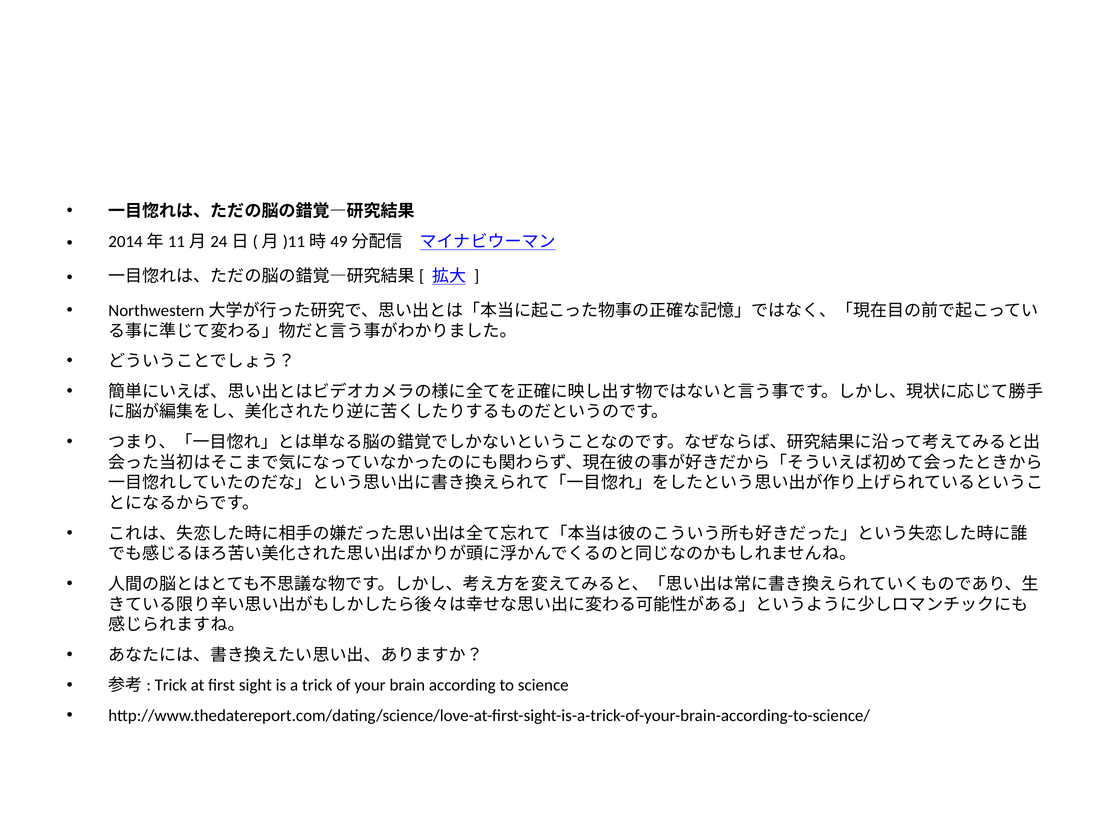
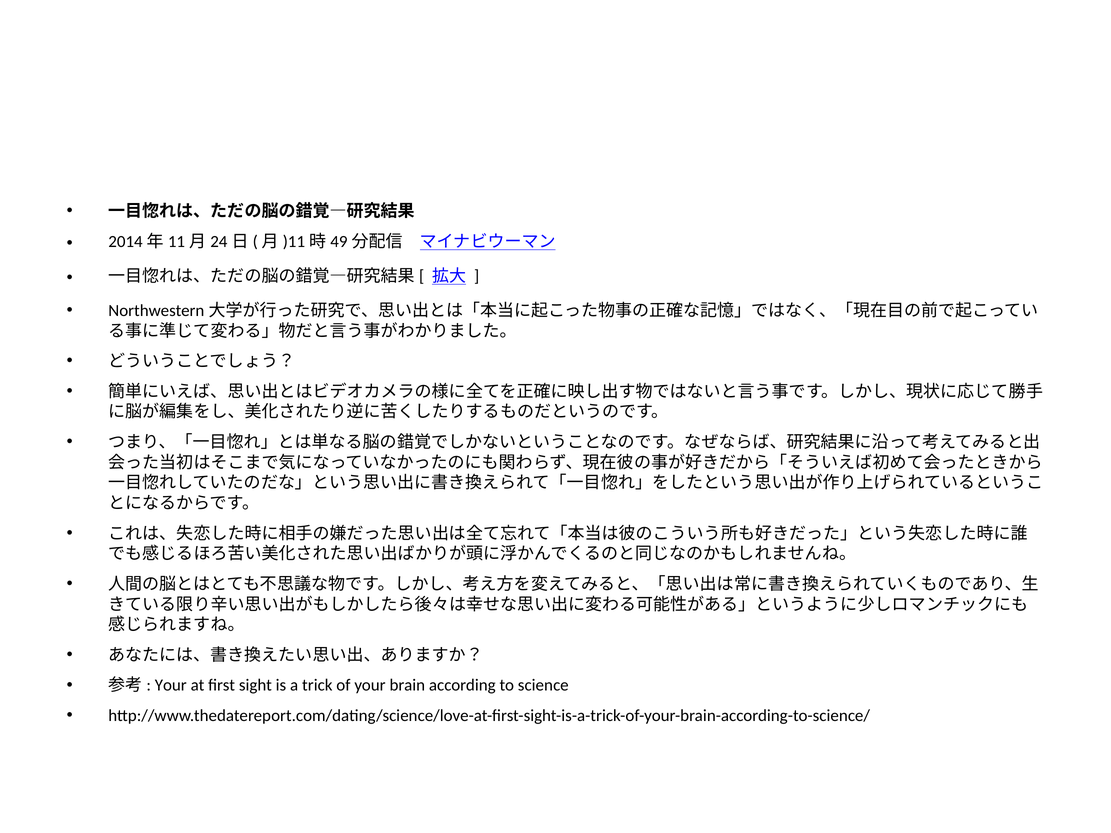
Trick at (171, 686): Trick -> Your
